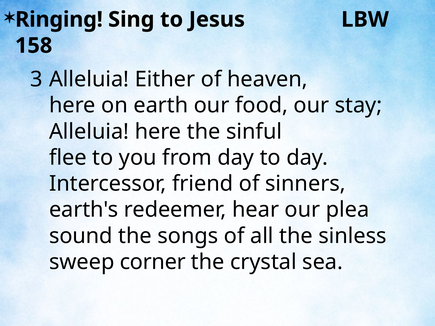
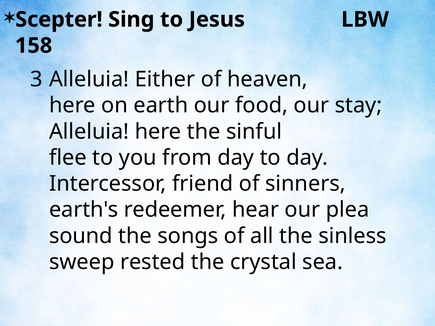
Ringing: Ringing -> Scepter
corner: corner -> rested
